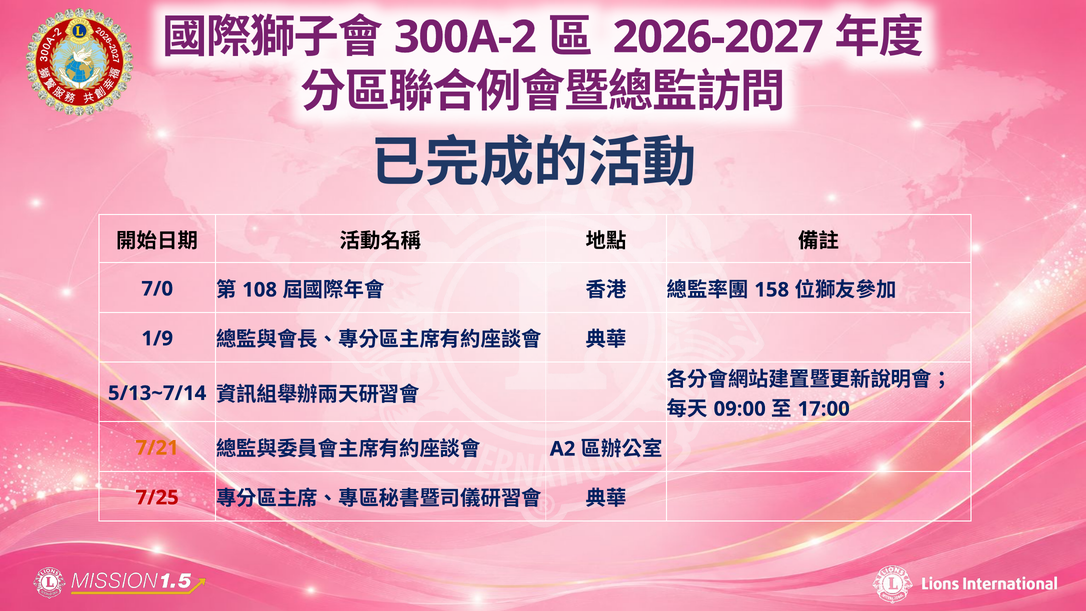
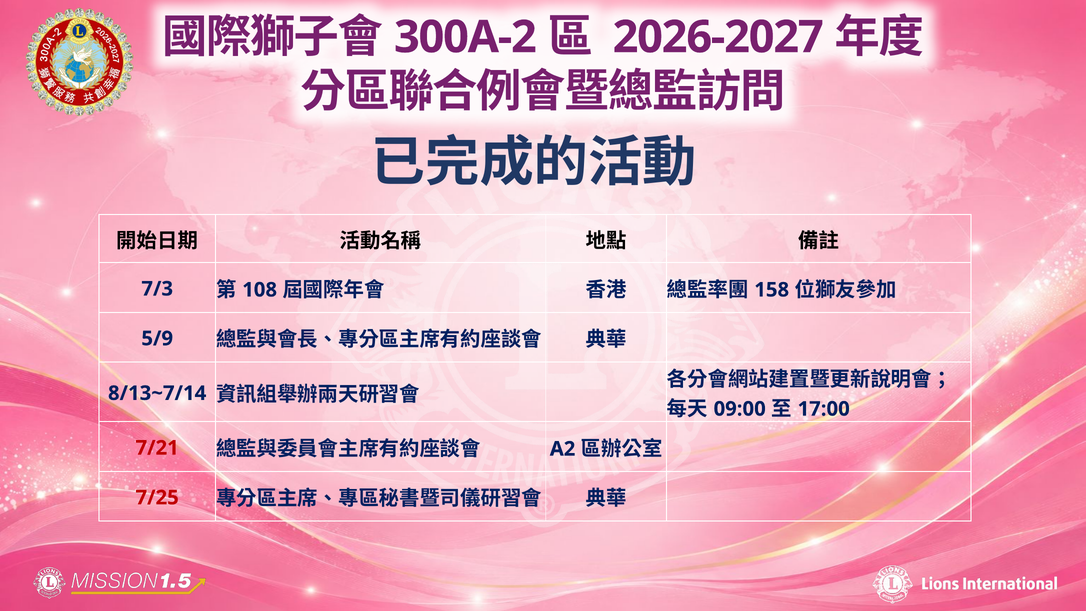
7/0: 7/0 -> 7/3
1/9: 1/9 -> 5/9
5/13~7/14: 5/13~7/14 -> 8/13~7/14
7/21 colour: orange -> red
